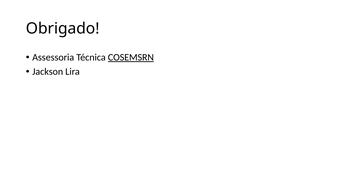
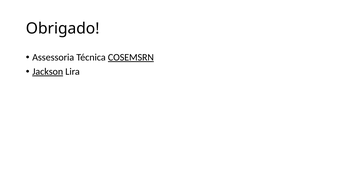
Jackson underline: none -> present
